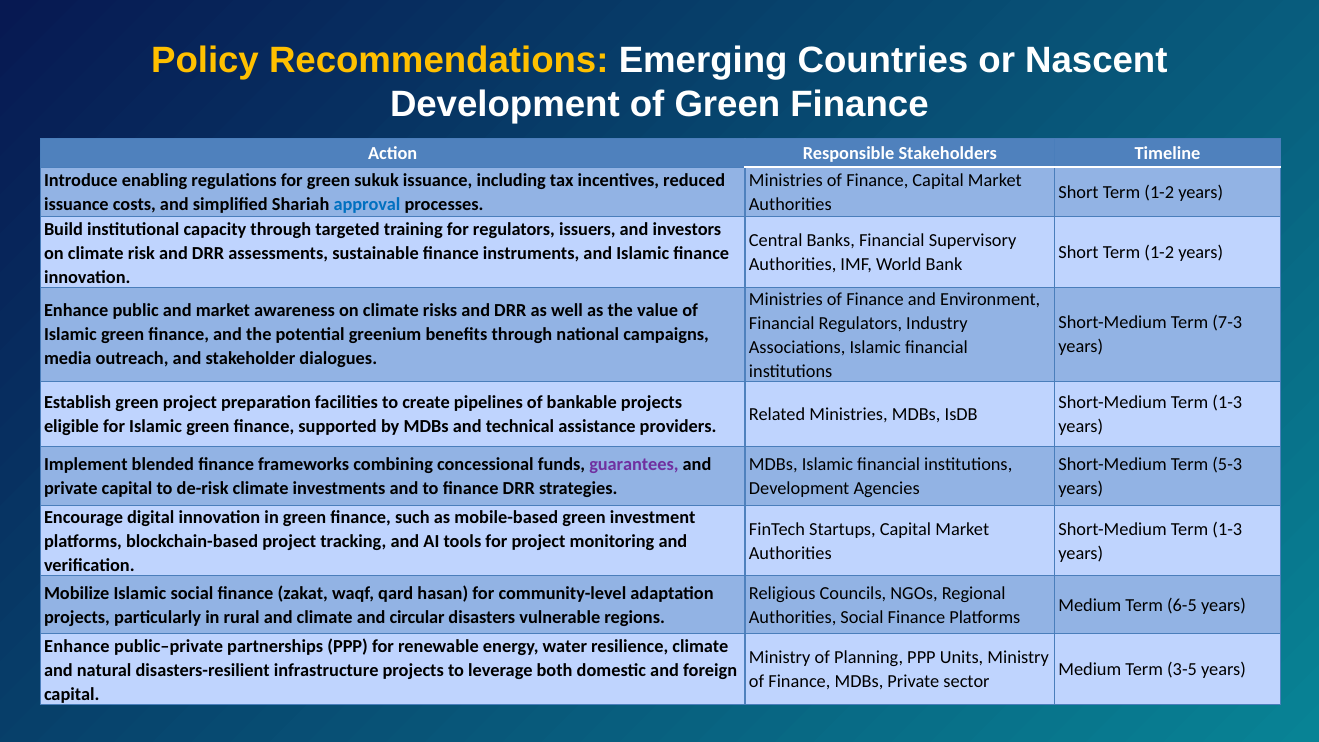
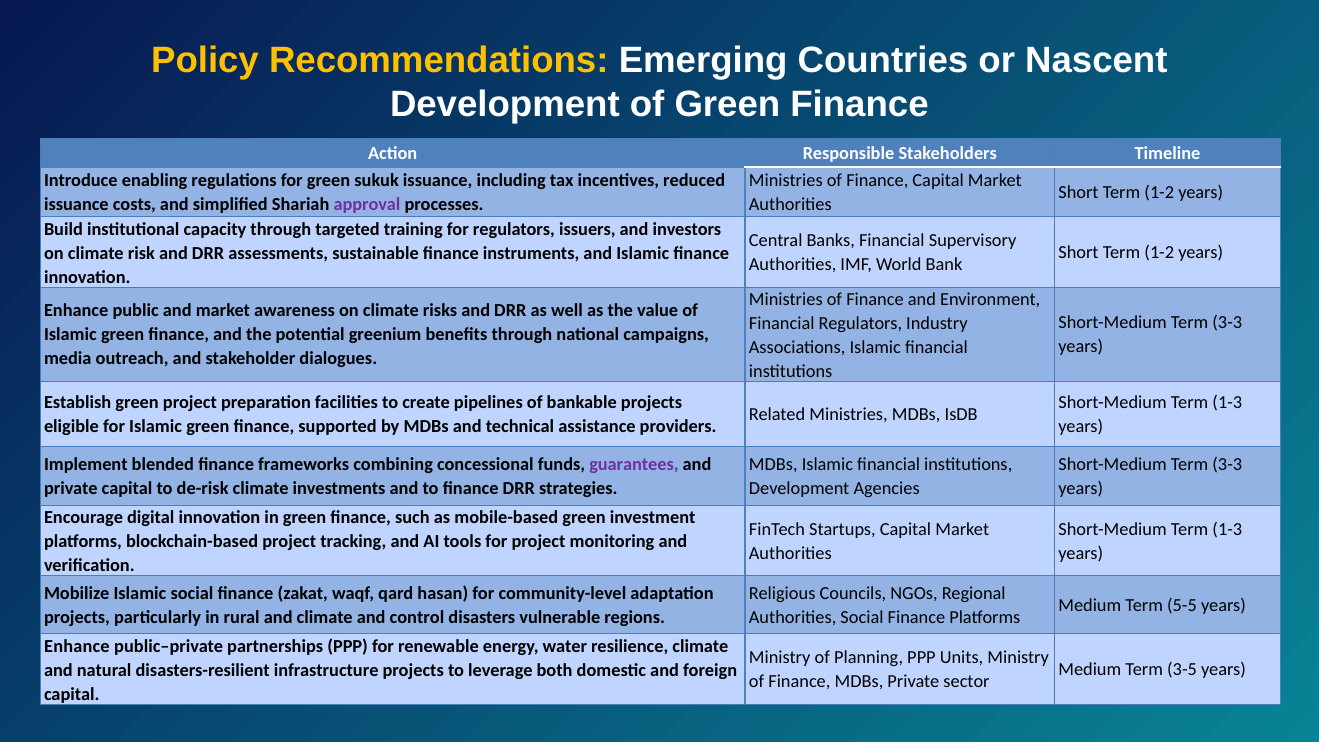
approval colour: blue -> purple
7-3 at (1227, 323): 7-3 -> 3-3
5-3 at (1227, 465): 5-3 -> 3-3
6-5: 6-5 -> 5-5
circular: circular -> control
